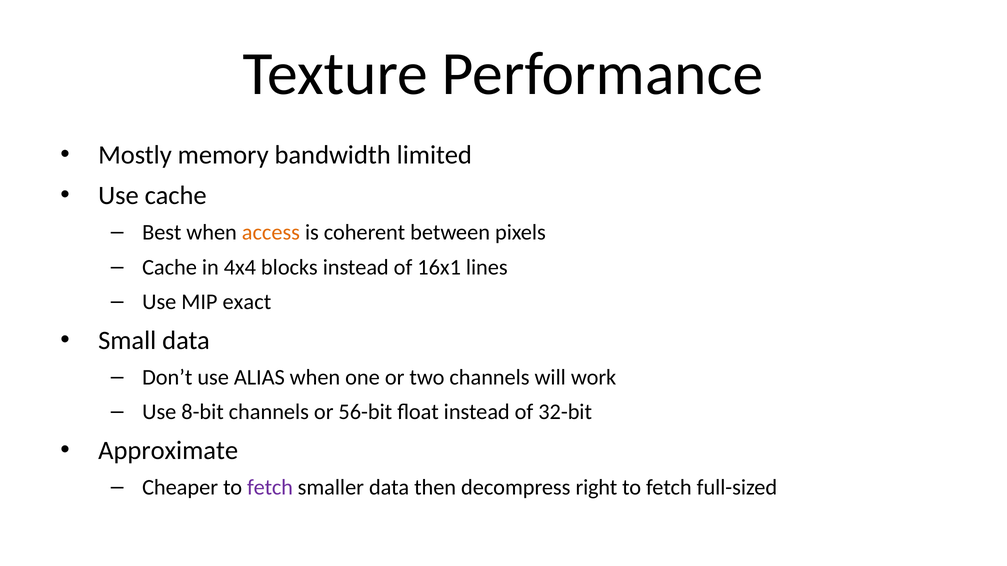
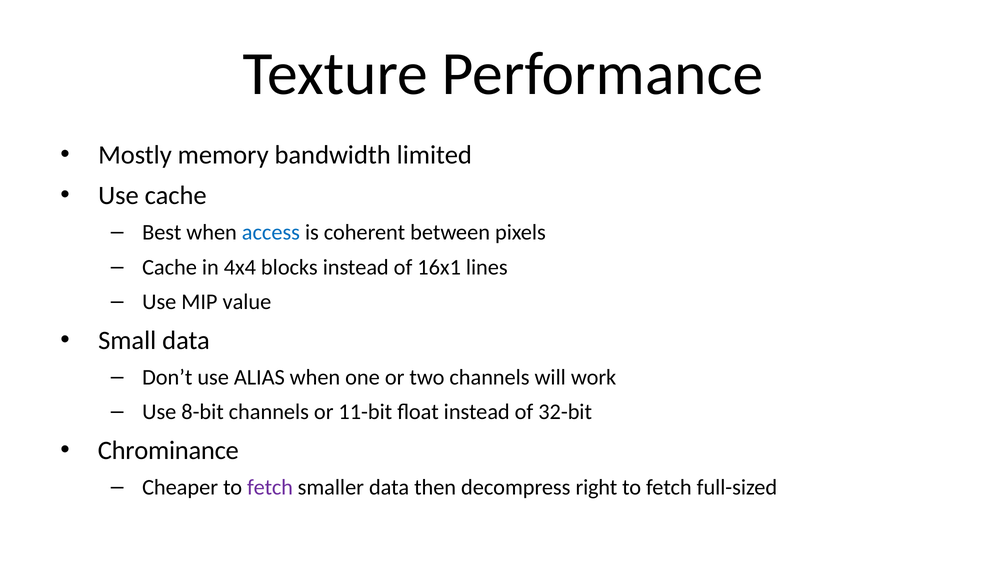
access colour: orange -> blue
exact: exact -> value
56-bit: 56-bit -> 11-bit
Approximate: Approximate -> Chrominance
